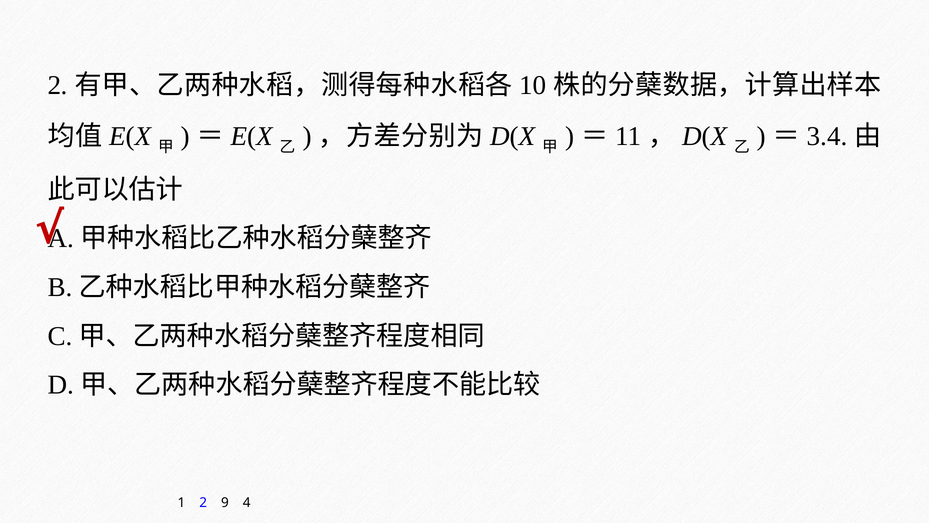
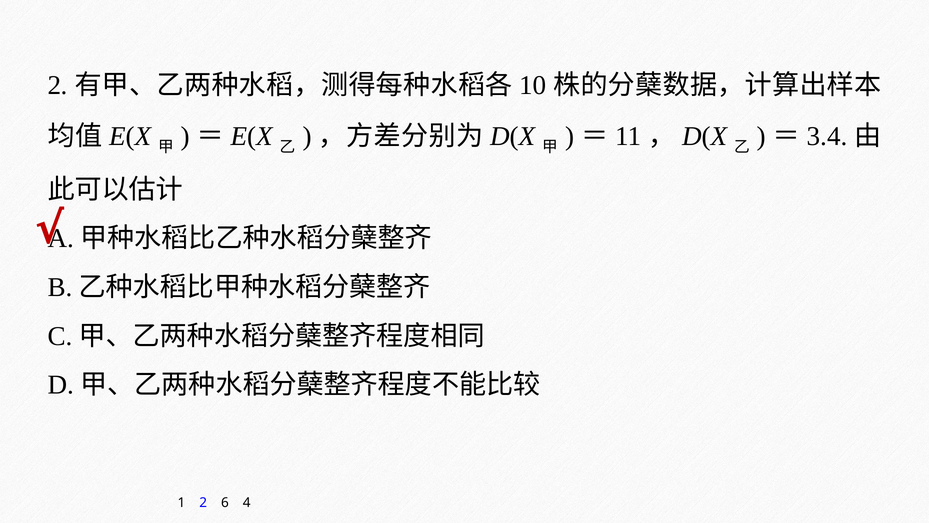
9: 9 -> 6
